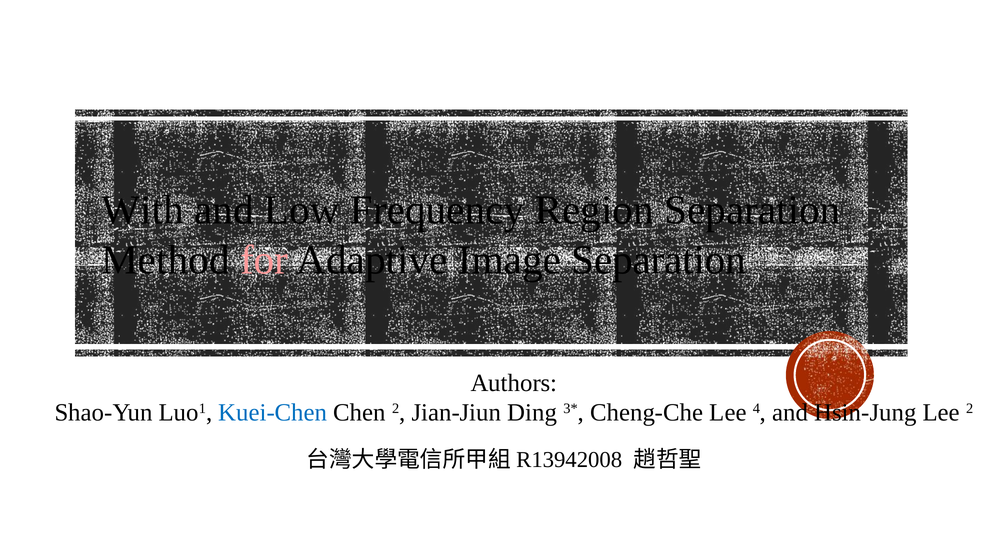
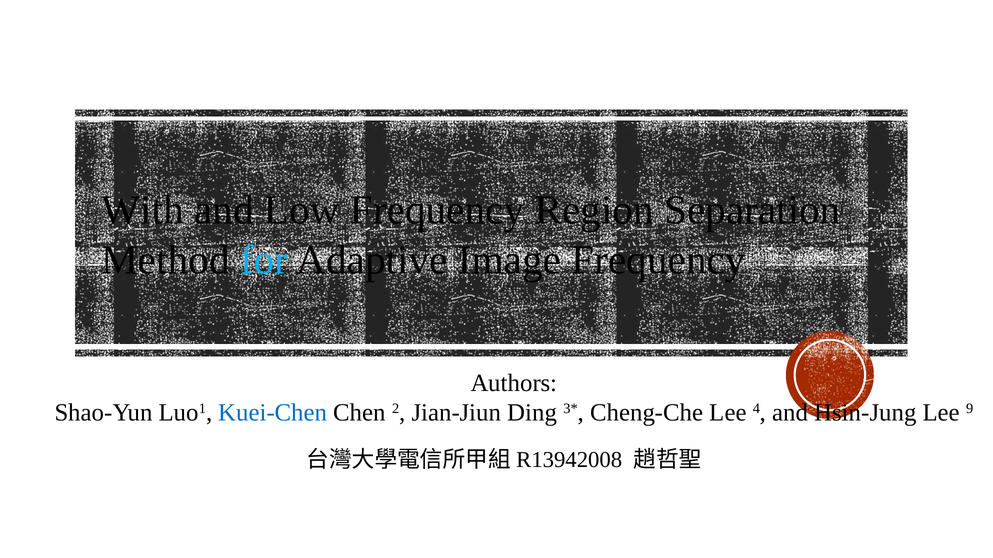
for colour: pink -> light blue
Image Separation: Separation -> Frequency
Lee 2: 2 -> 9
